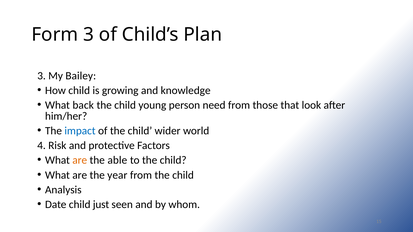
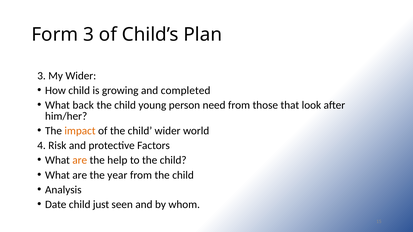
My Bailey: Bailey -> Wider
knowledge: knowledge -> completed
impact colour: blue -> orange
able: able -> help
